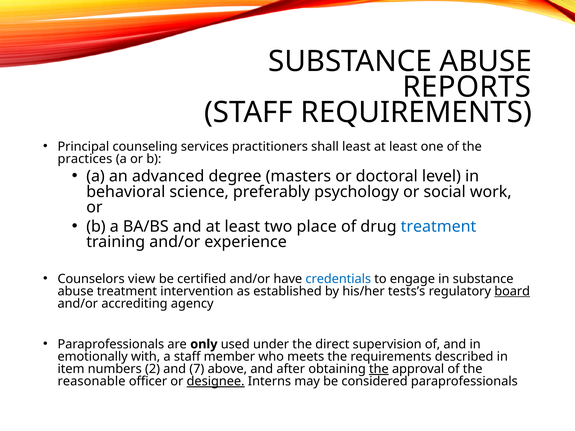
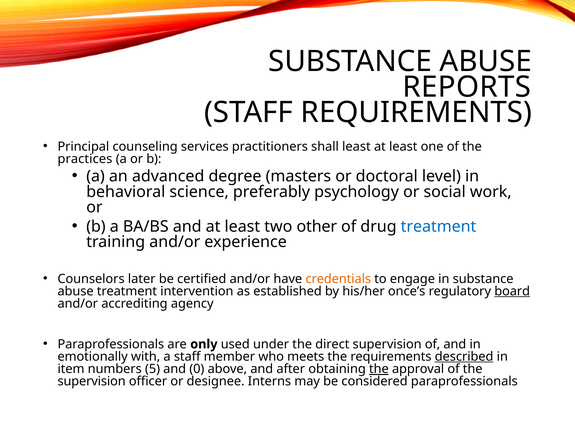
place: place -> other
view: view -> later
credentials colour: blue -> orange
tests’s: tests’s -> once’s
described underline: none -> present
2: 2 -> 5
7: 7 -> 0
reasonable at (91, 382): reasonable -> supervision
designee underline: present -> none
